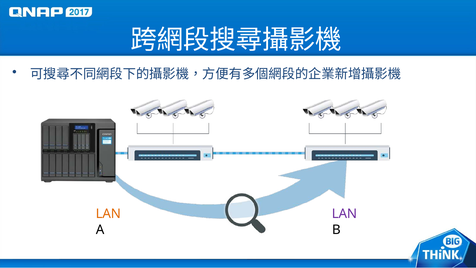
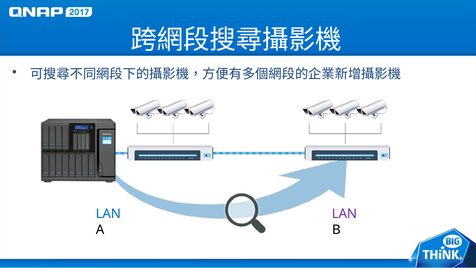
LAN at (108, 214) colour: orange -> blue
